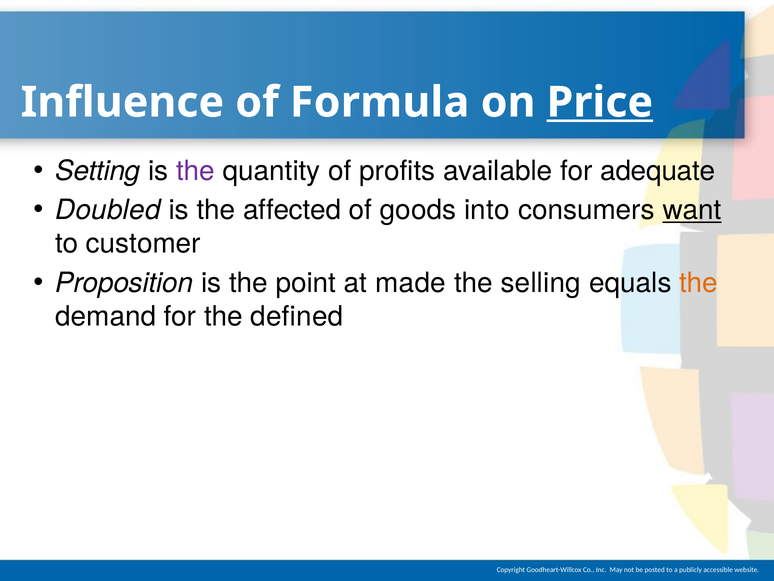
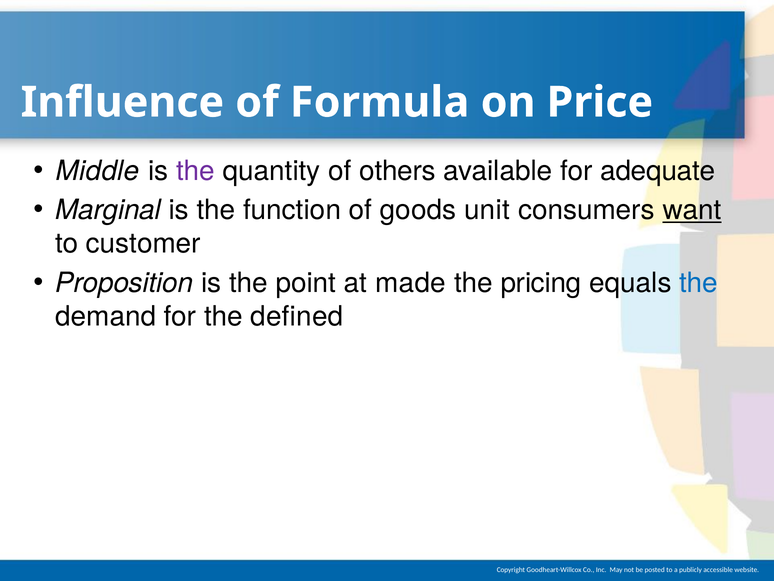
Price underline: present -> none
Setting: Setting -> Middle
profits: profits -> others
Doubled: Doubled -> Marginal
affected: affected -> function
into: into -> unit
selling: selling -> pricing
the at (699, 283) colour: orange -> blue
